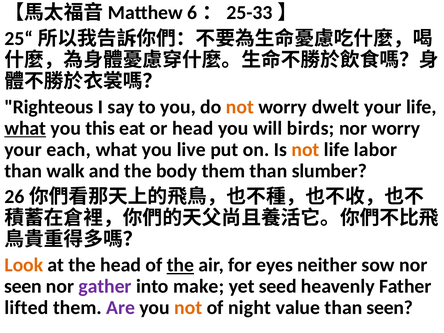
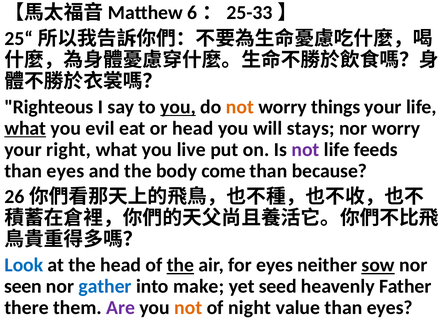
you at (178, 107) underline: none -> present
dwelt: dwelt -> things
this: this -> evil
birds: birds -> stays
each: each -> right
not at (305, 150) colour: orange -> purple
labor: labor -> feeds
walk at (66, 171): walk -> eyes
body them: them -> come
slumber: slumber -> because
Look colour: orange -> blue
sow underline: none -> present
gather colour: purple -> blue
lifted: lifted -> there
value than seen: seen -> eyes
